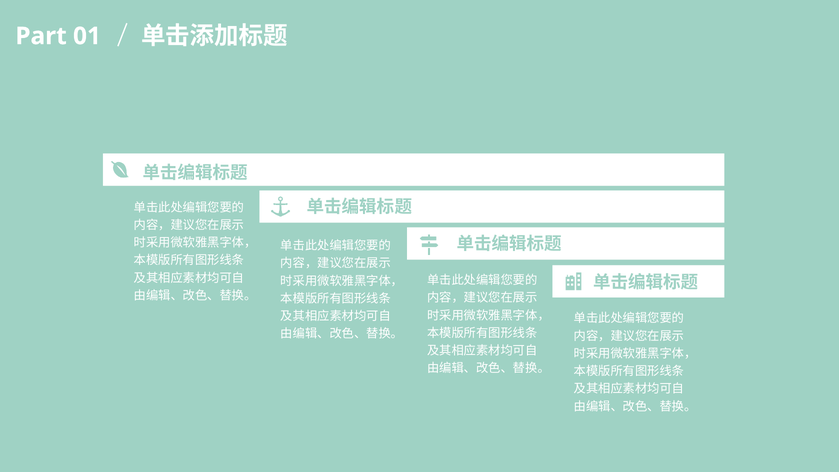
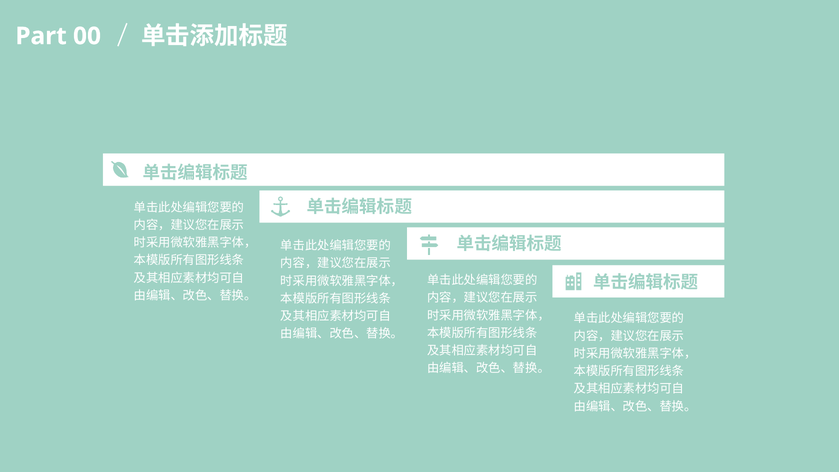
01: 01 -> 00
